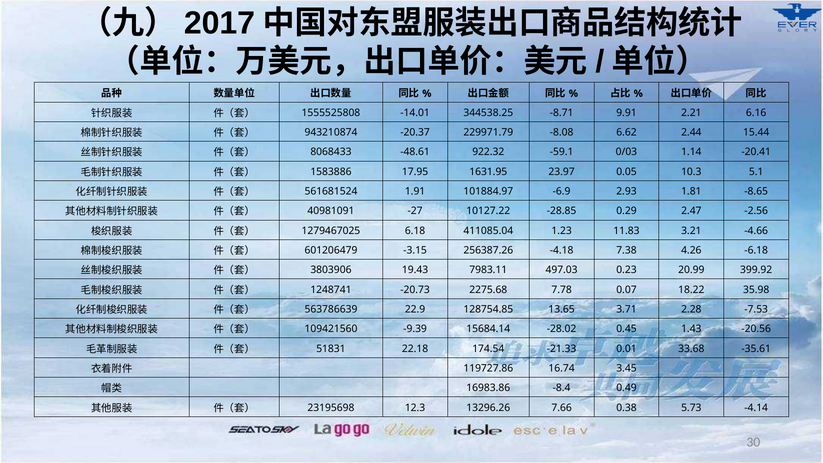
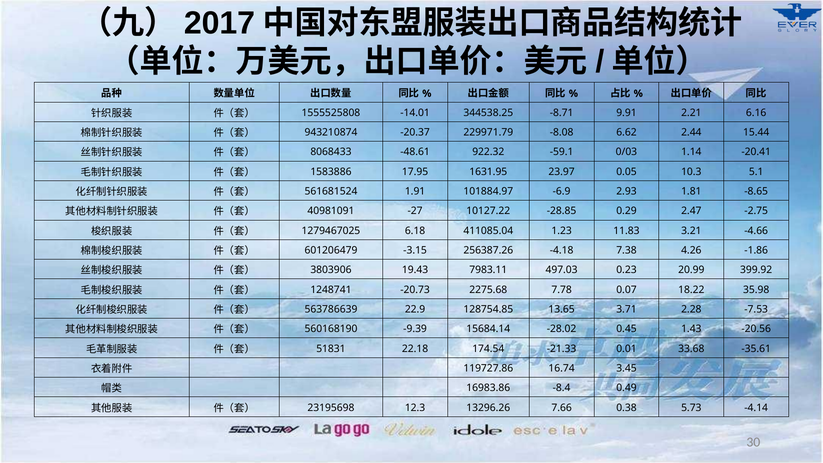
-2.56: -2.56 -> -2.75
-6.18: -6.18 -> -1.86
109421560: 109421560 -> 560168190
